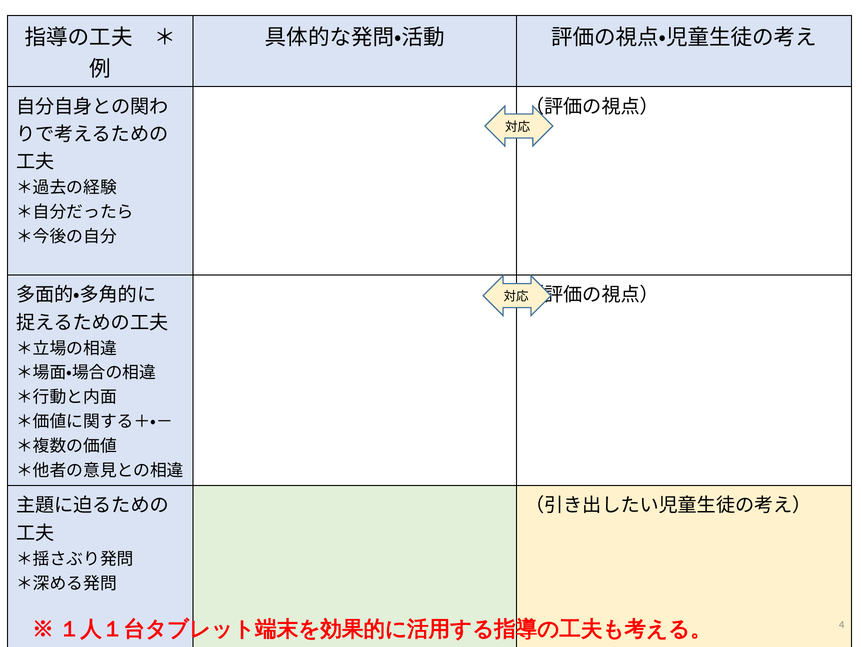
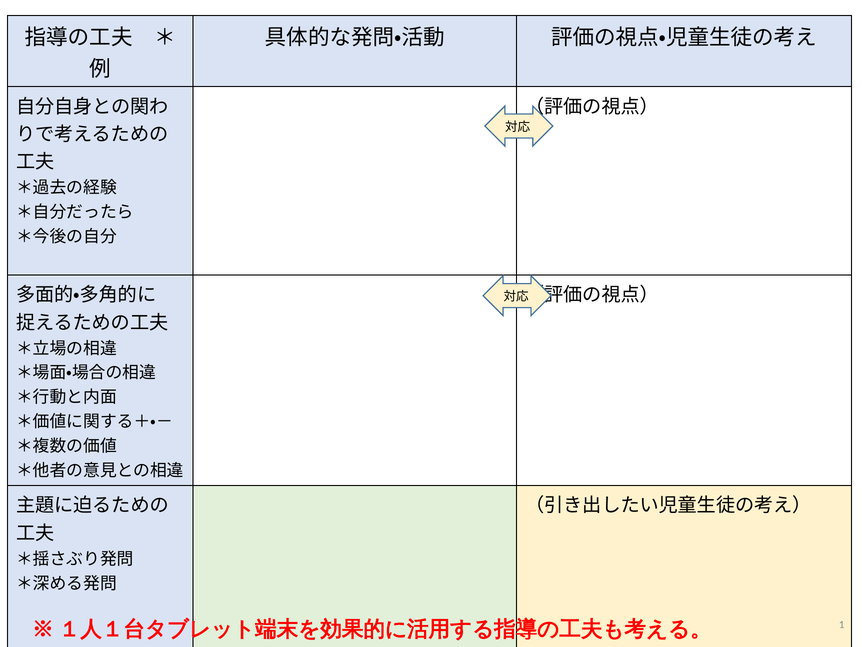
4: 4 -> 1
